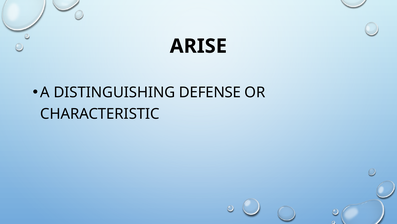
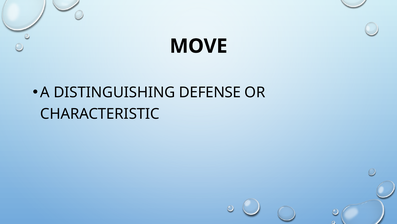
ARISE: ARISE -> MOVE
